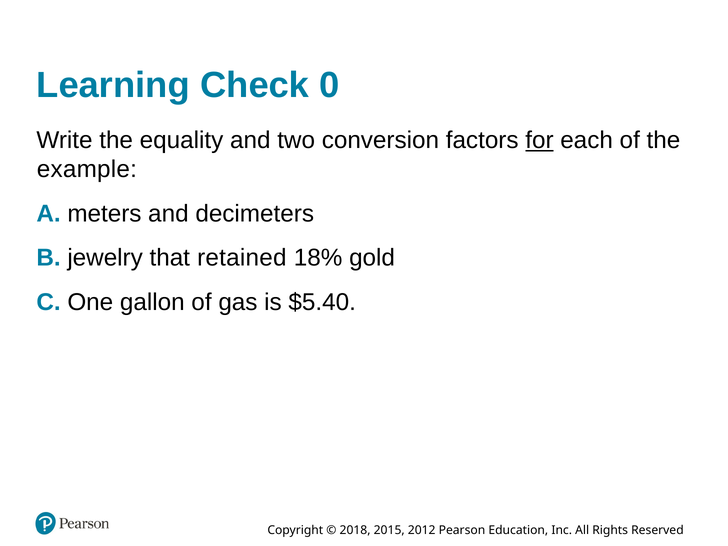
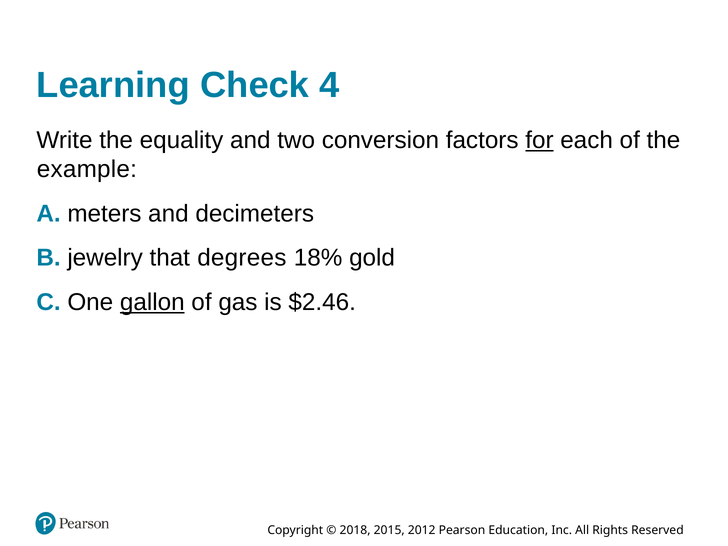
0: 0 -> 4
retained: retained -> degrees
gallon underline: none -> present
$5.40: $5.40 -> $2.46
